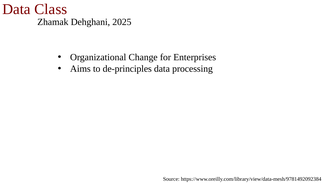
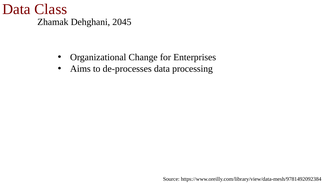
2025: 2025 -> 2045
de-principles: de-principles -> de-processes
